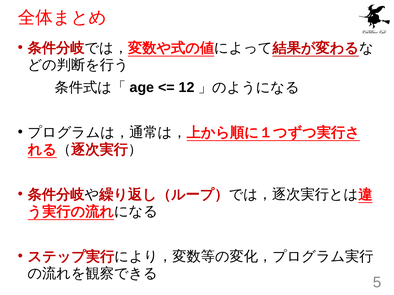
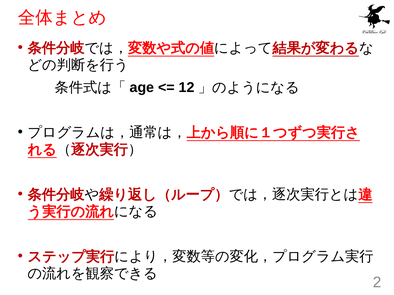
5: 5 -> 2
